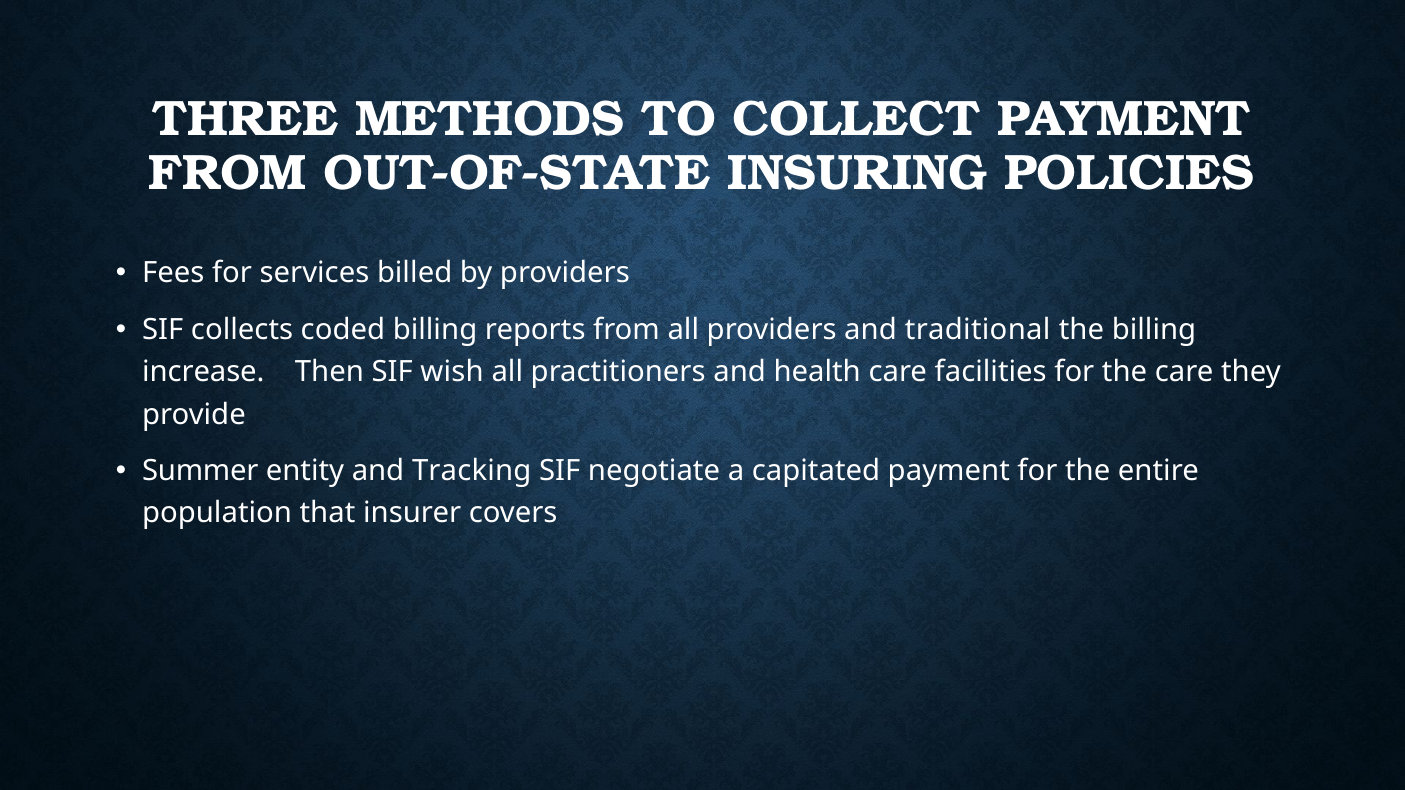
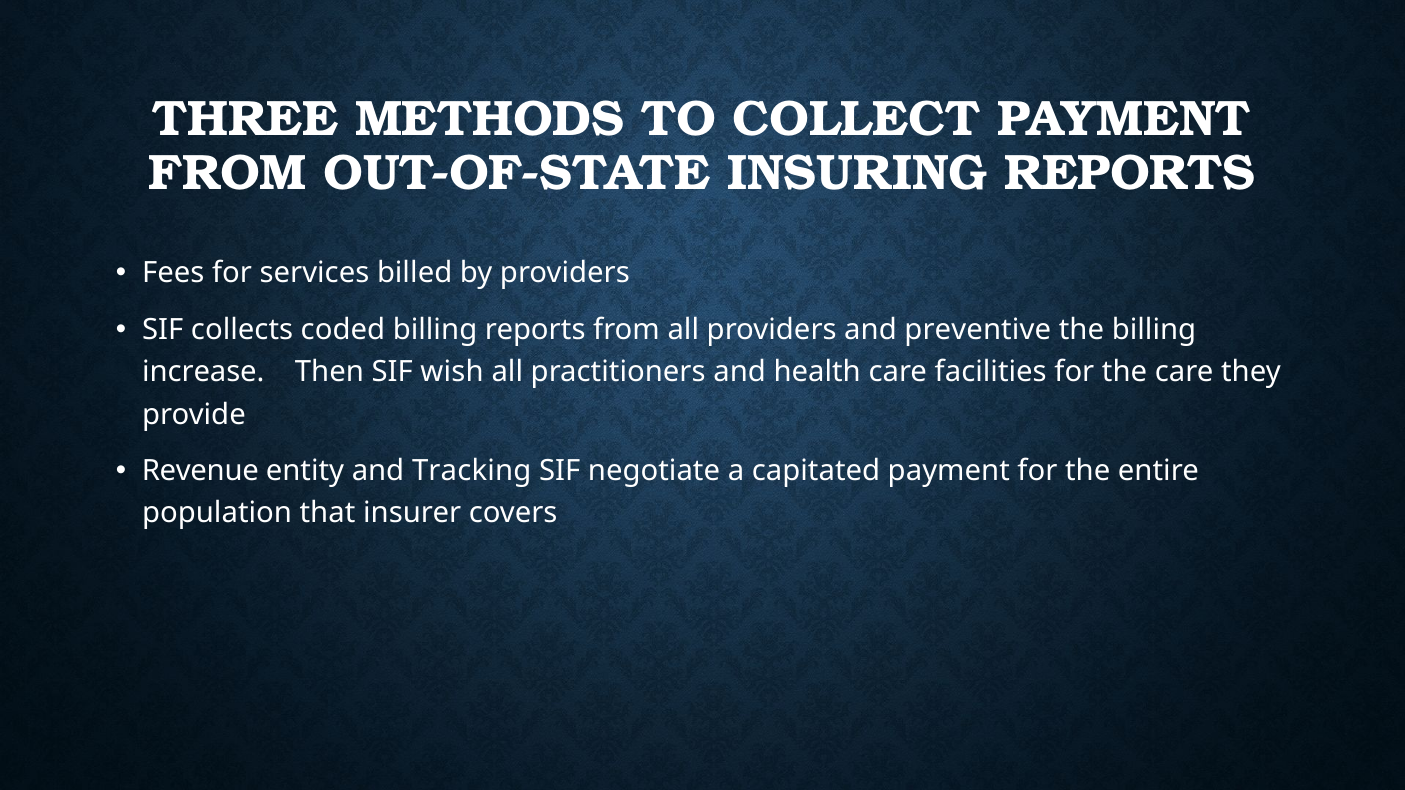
INSURING POLICIES: POLICIES -> REPORTS
traditional: traditional -> preventive
Summer: Summer -> Revenue
